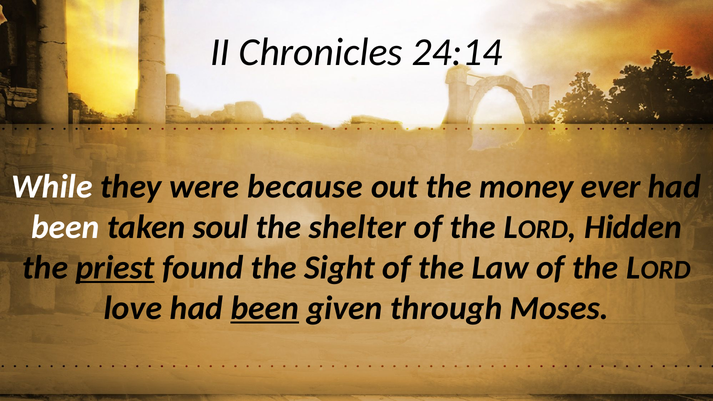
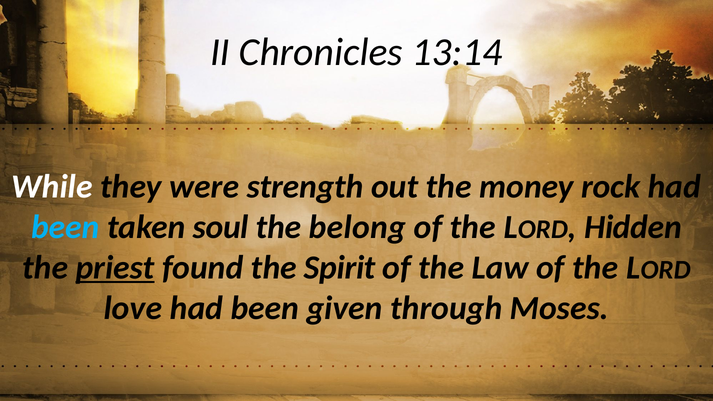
24:14: 24:14 -> 13:14
because: because -> strength
ever: ever -> rock
been at (65, 227) colour: white -> light blue
shelter: shelter -> belong
Sight: Sight -> Spirit
been at (265, 308) underline: present -> none
